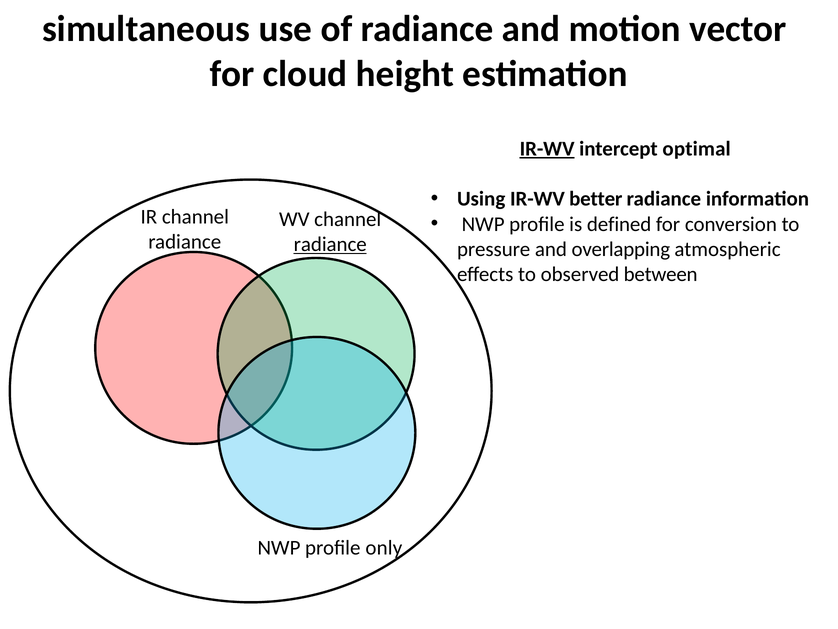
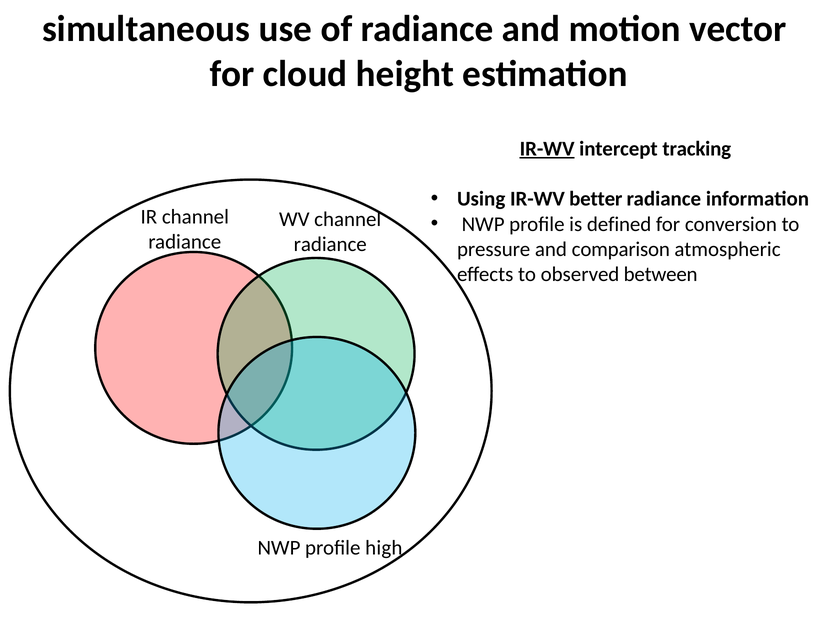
optimal: optimal -> tracking
radiance at (330, 244) underline: present -> none
overlapping: overlapping -> comparison
only: only -> high
